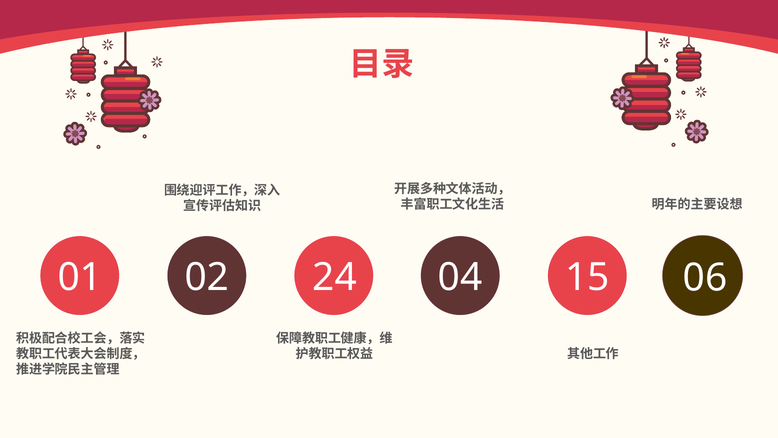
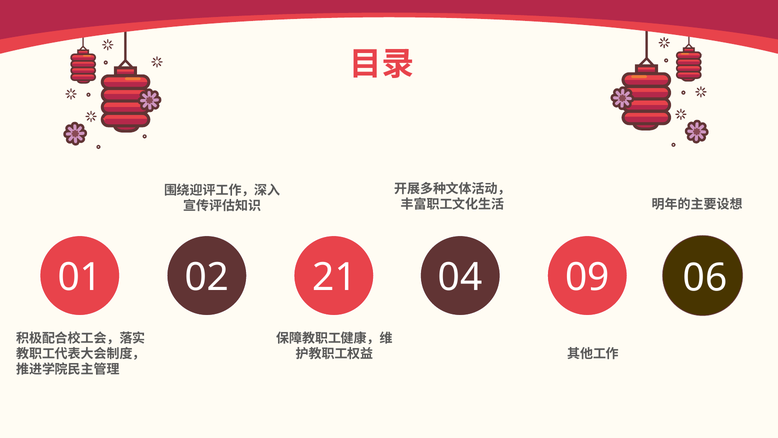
24: 24 -> 21
15: 15 -> 09
